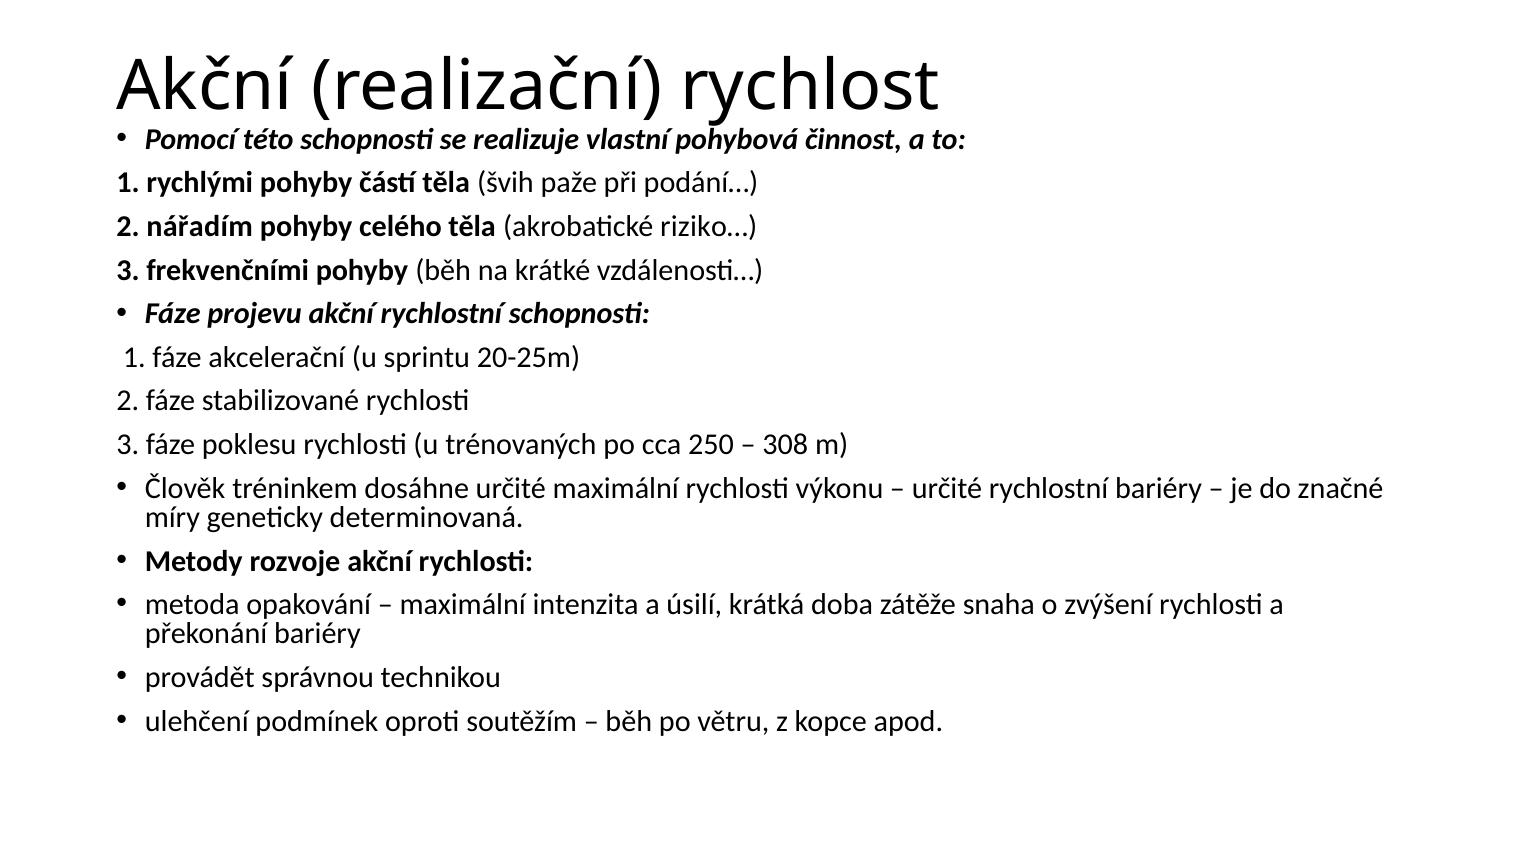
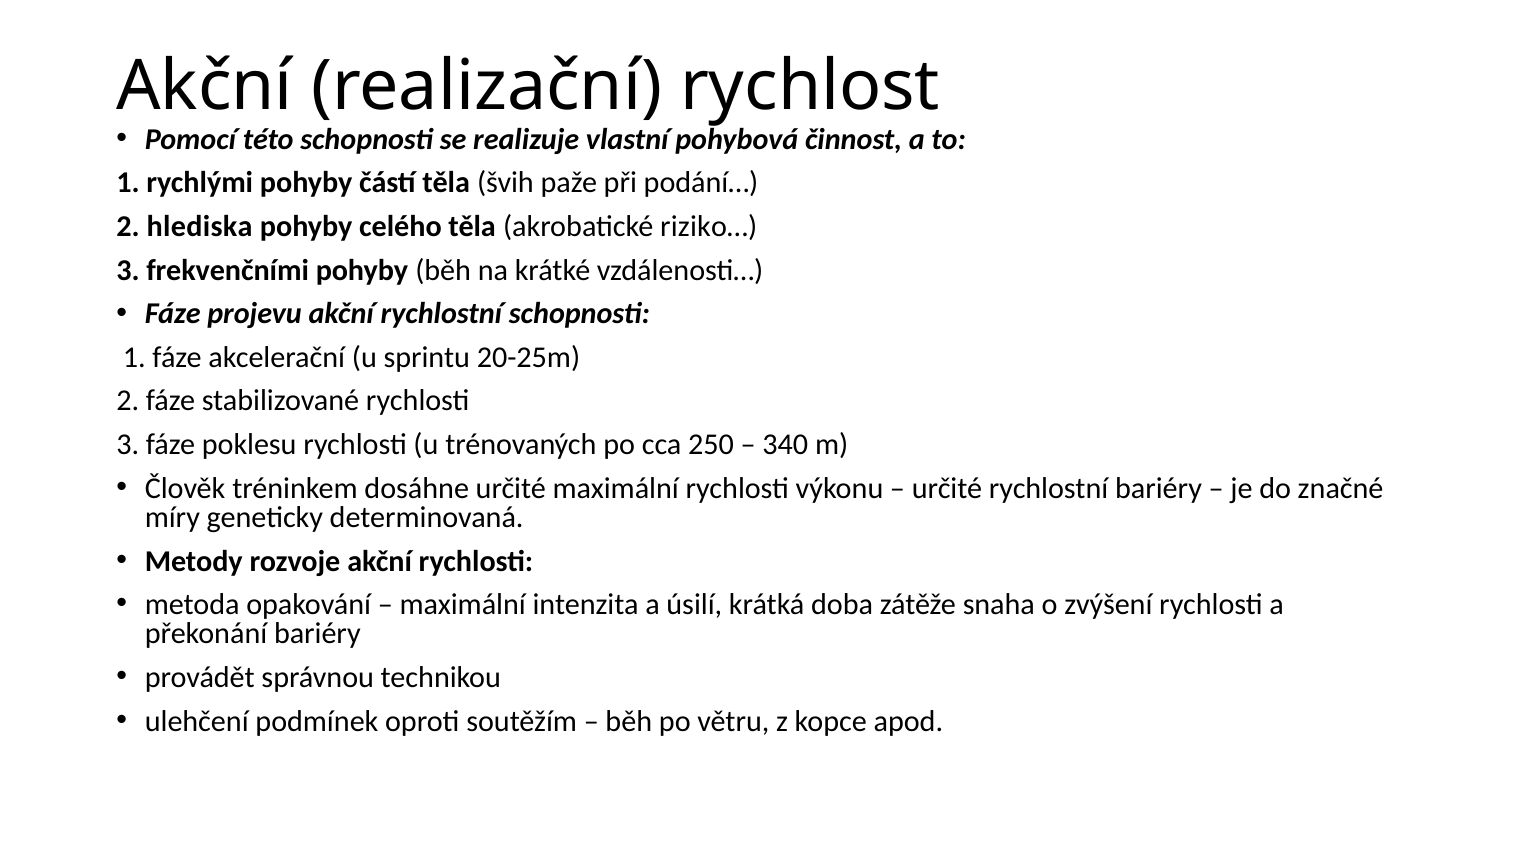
nářadím: nářadím -> hlediska
308: 308 -> 340
